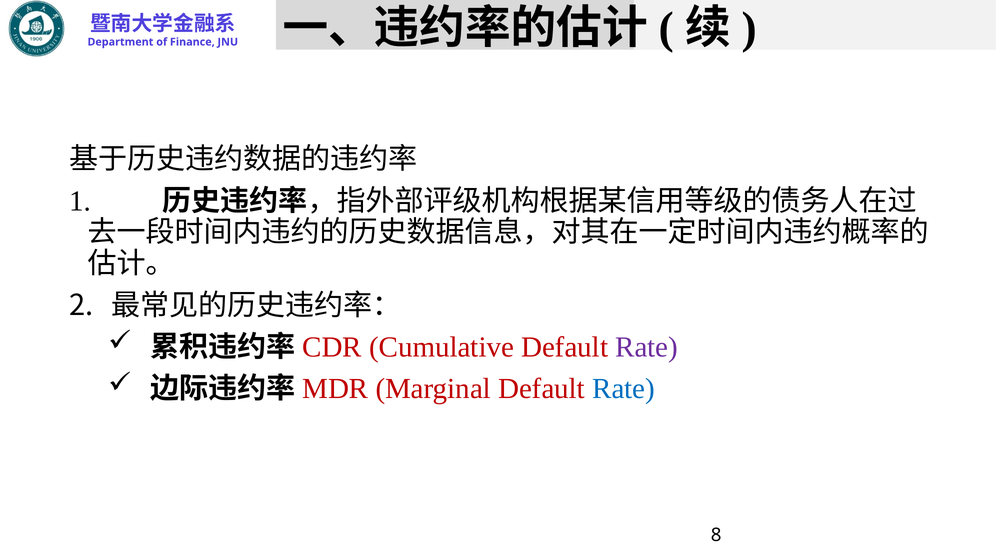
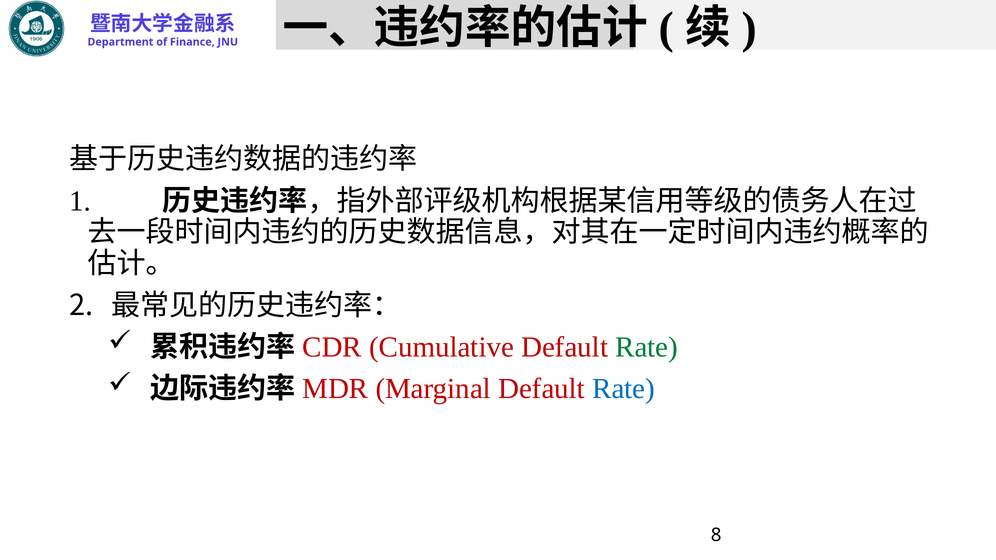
Rate at (647, 347) colour: purple -> green
